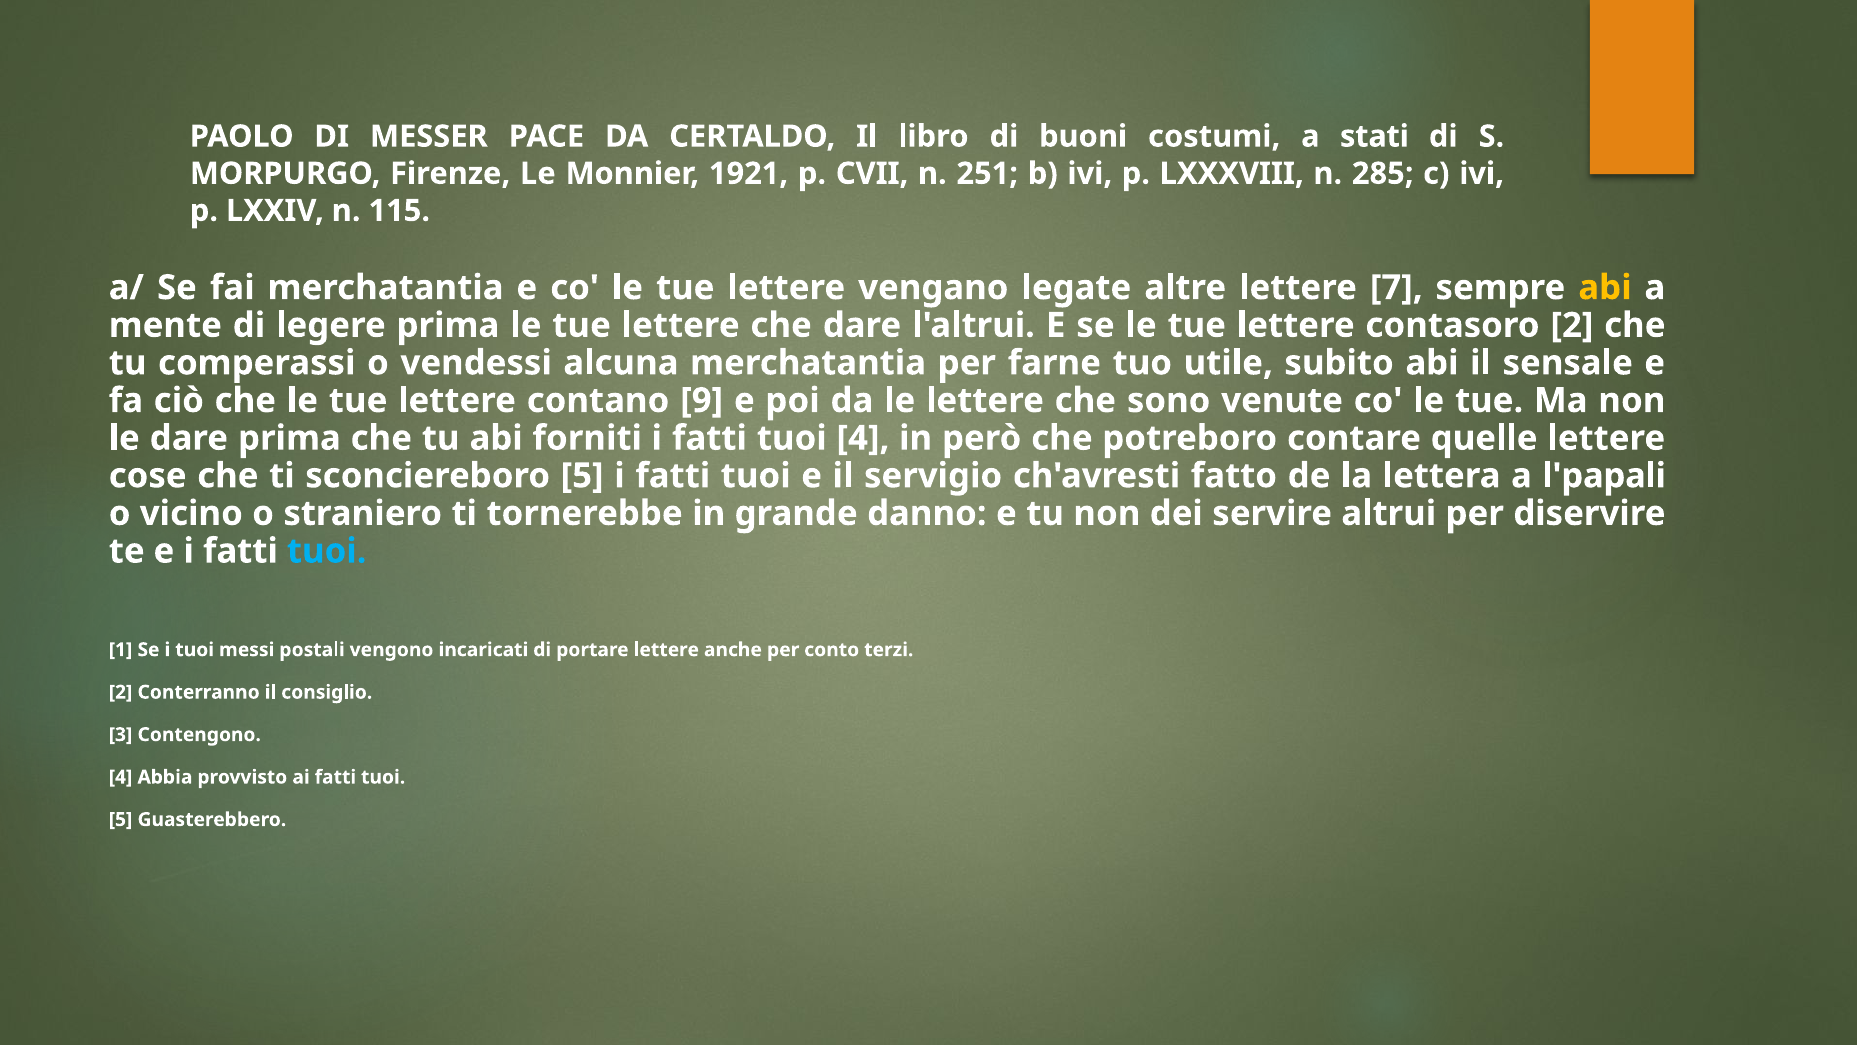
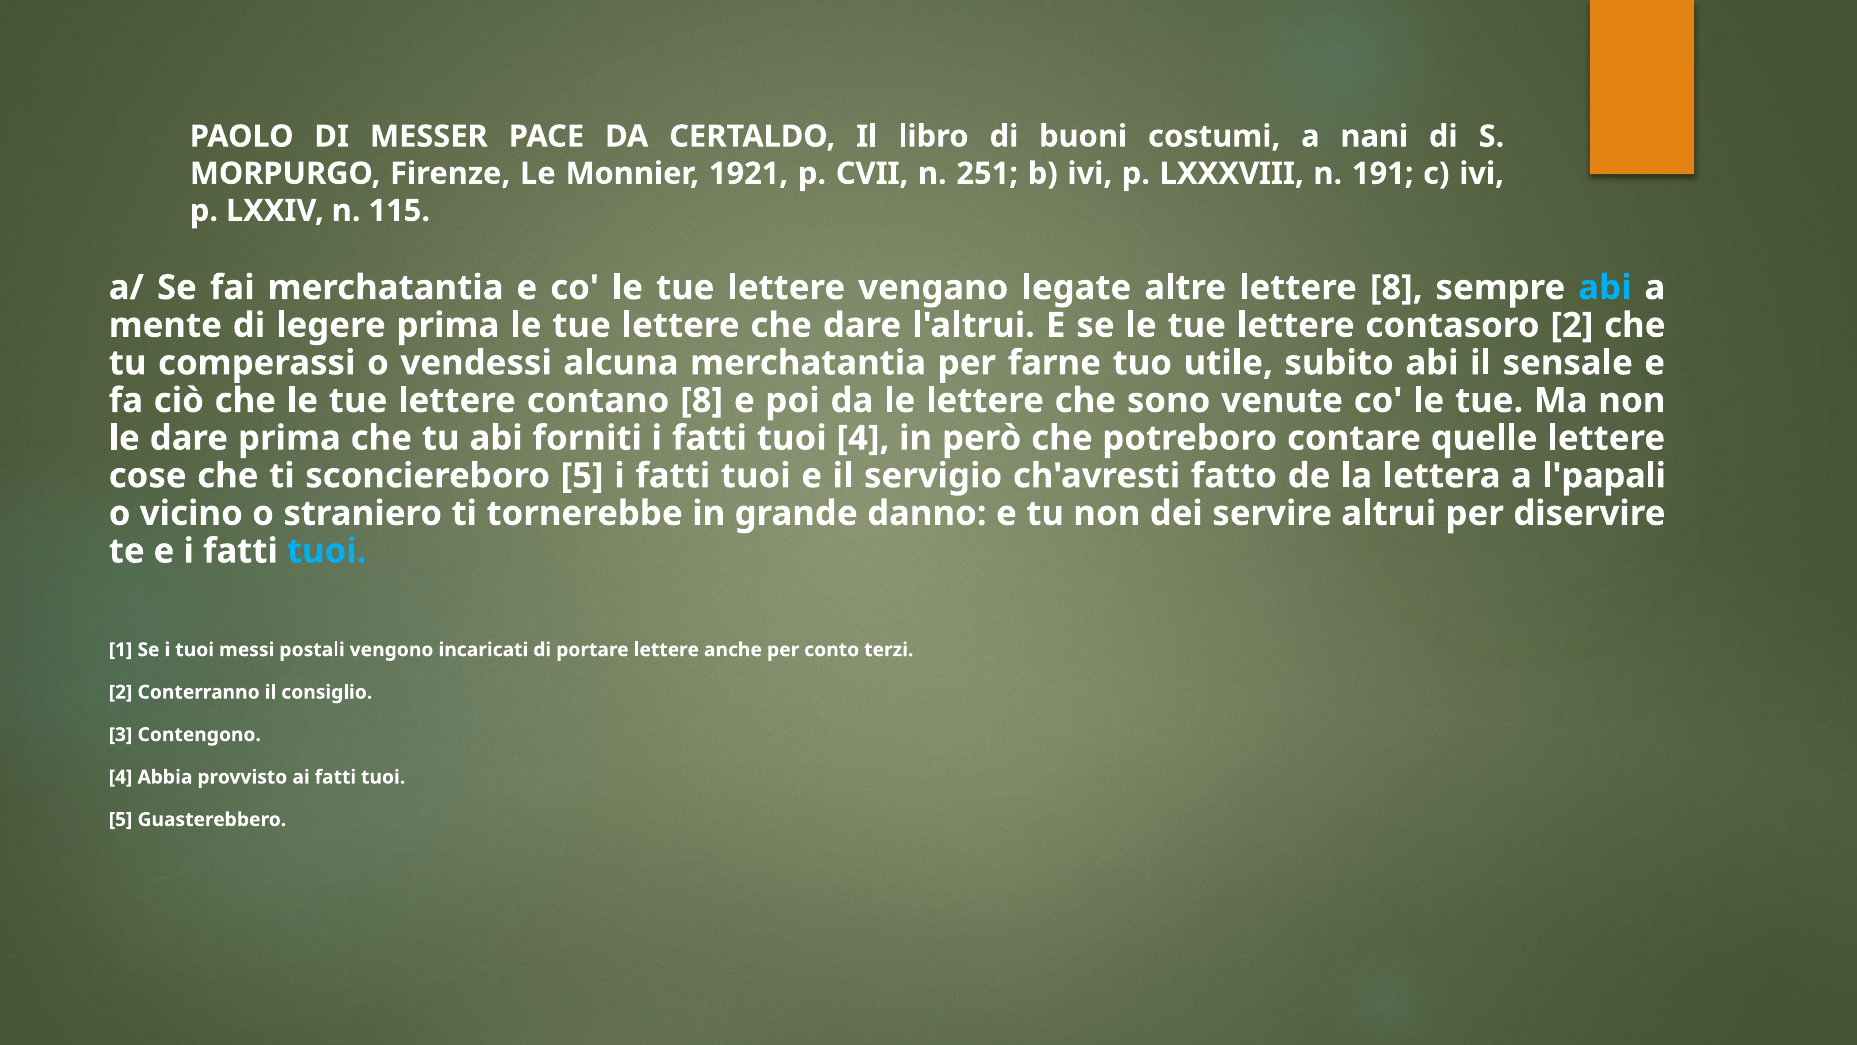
stati: stati -> nani
285: 285 -> 191
lettere 7: 7 -> 8
abi at (1605, 288) colour: yellow -> light blue
contano 9: 9 -> 8
